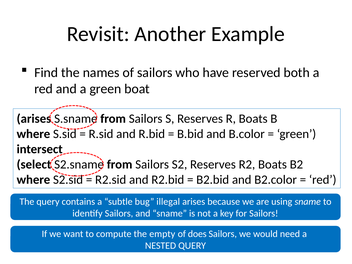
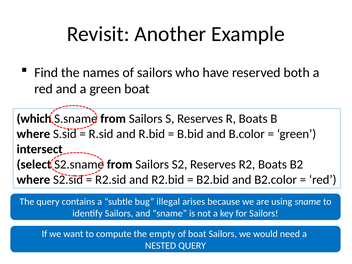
arises at (34, 119): arises -> which
of does: does -> boat
